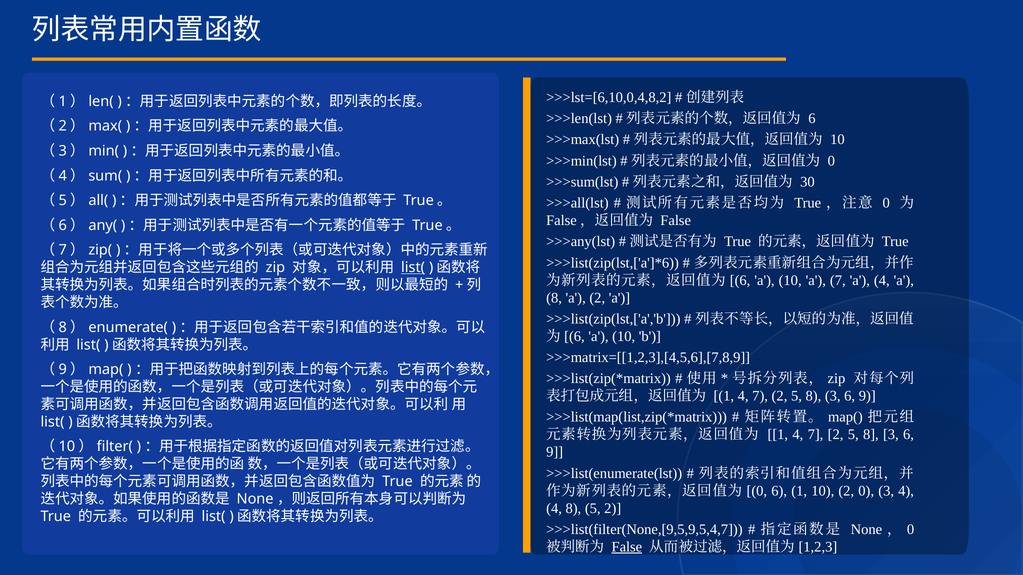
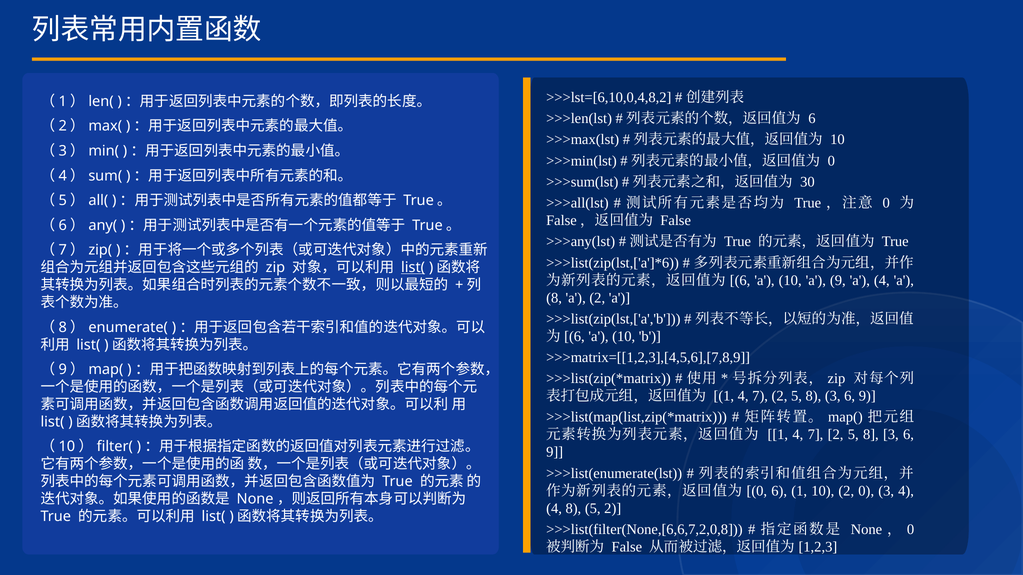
a 7: 7 -> 9
>>>list(filter(None,[9,5,9,5,4,7: >>>list(filter(None,[9,5,9,5,4,7 -> >>>list(filter(None,[6,6,7,2,0,8
False at (627, 547) underline: present -> none
